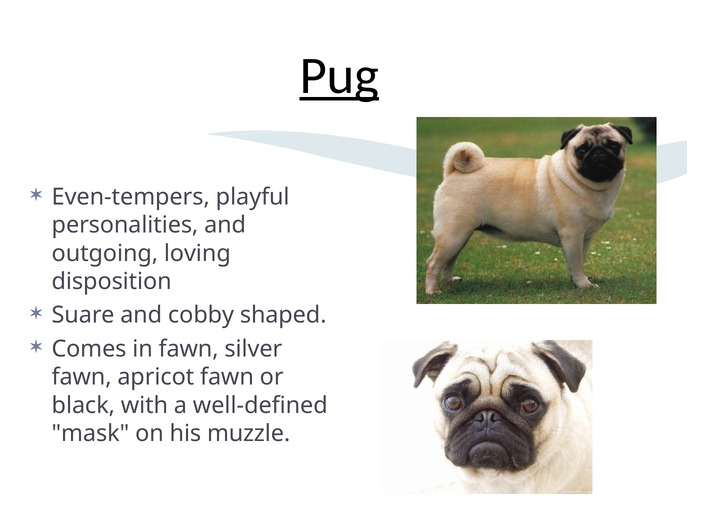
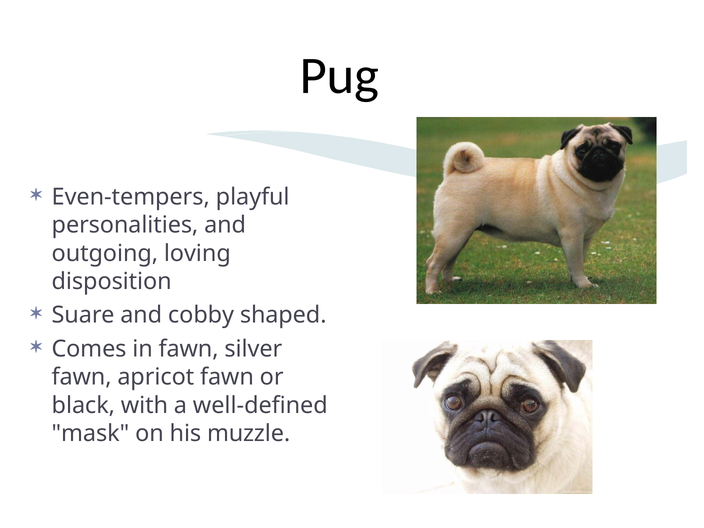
Pug underline: present -> none
